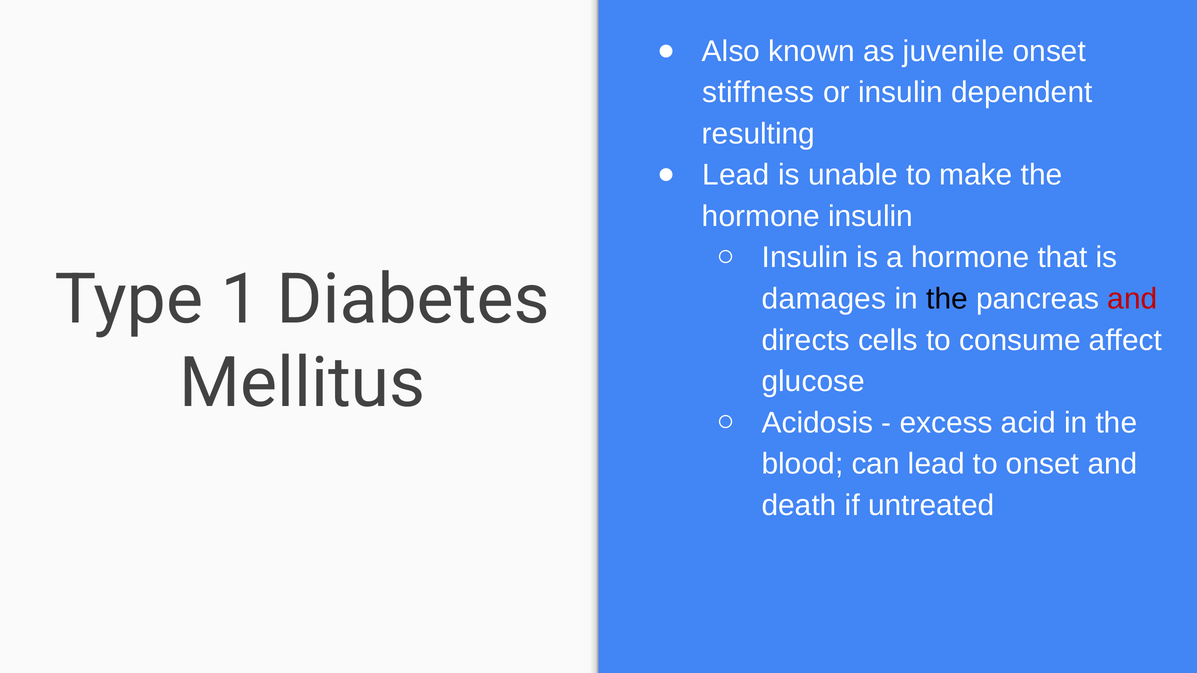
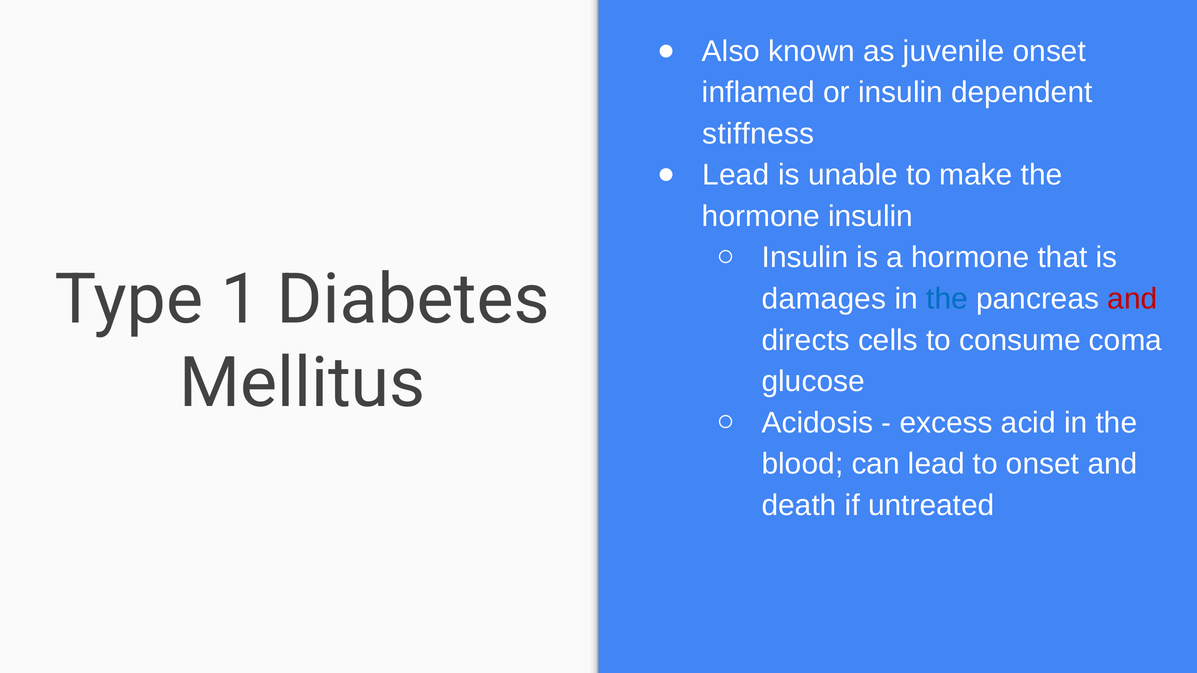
stiffness: stiffness -> inflamed
resulting: resulting -> stiffness
the at (947, 299) colour: black -> blue
affect: affect -> coma
